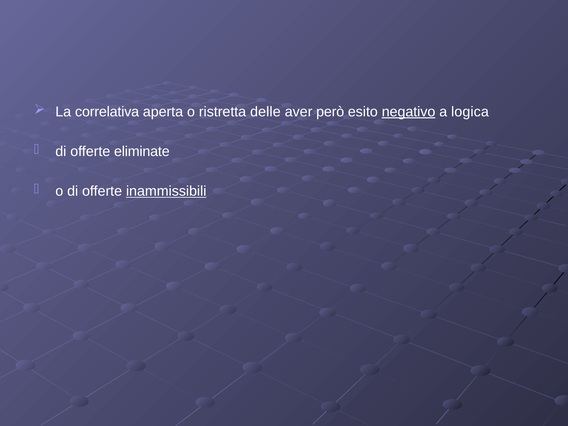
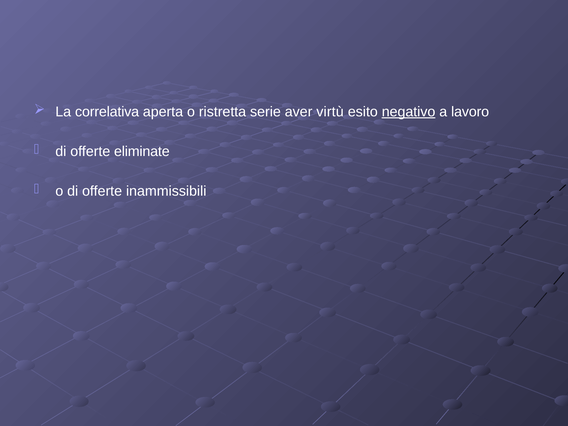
delle: delle -> serie
però: però -> virtù
logica: logica -> lavoro
inammissibili underline: present -> none
